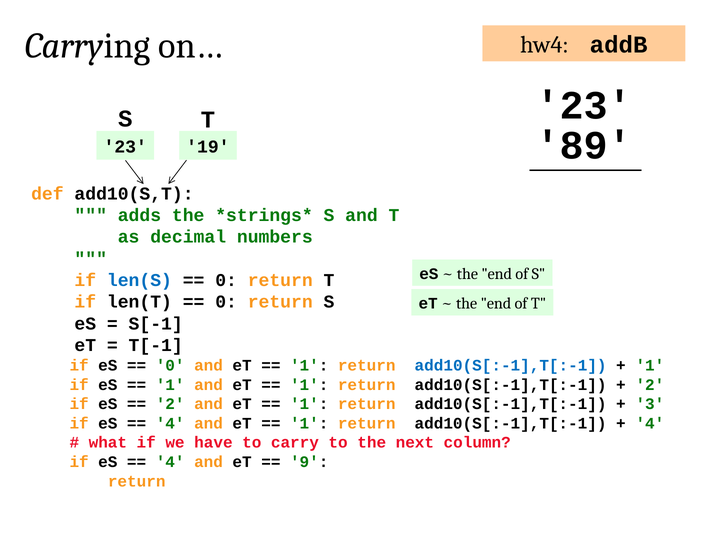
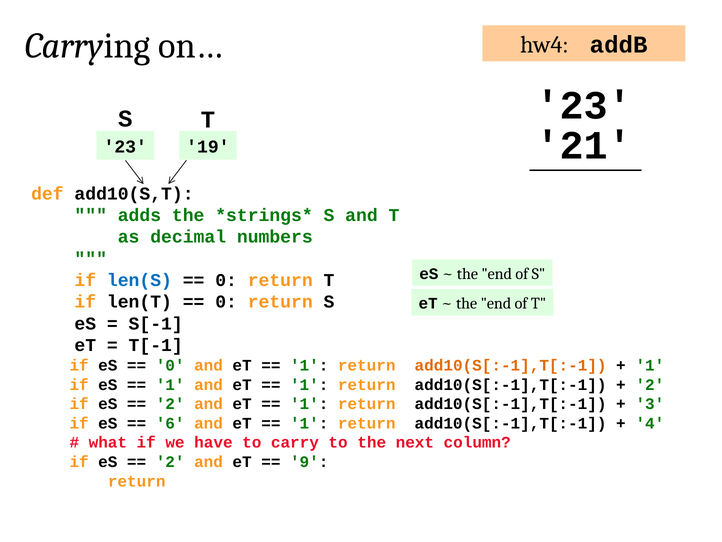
89: 89 -> 21
add10(S[:-1],T[:-1 at (511, 365) colour: blue -> orange
4 at (170, 423): 4 -> 6
4 at (170, 462): 4 -> 2
